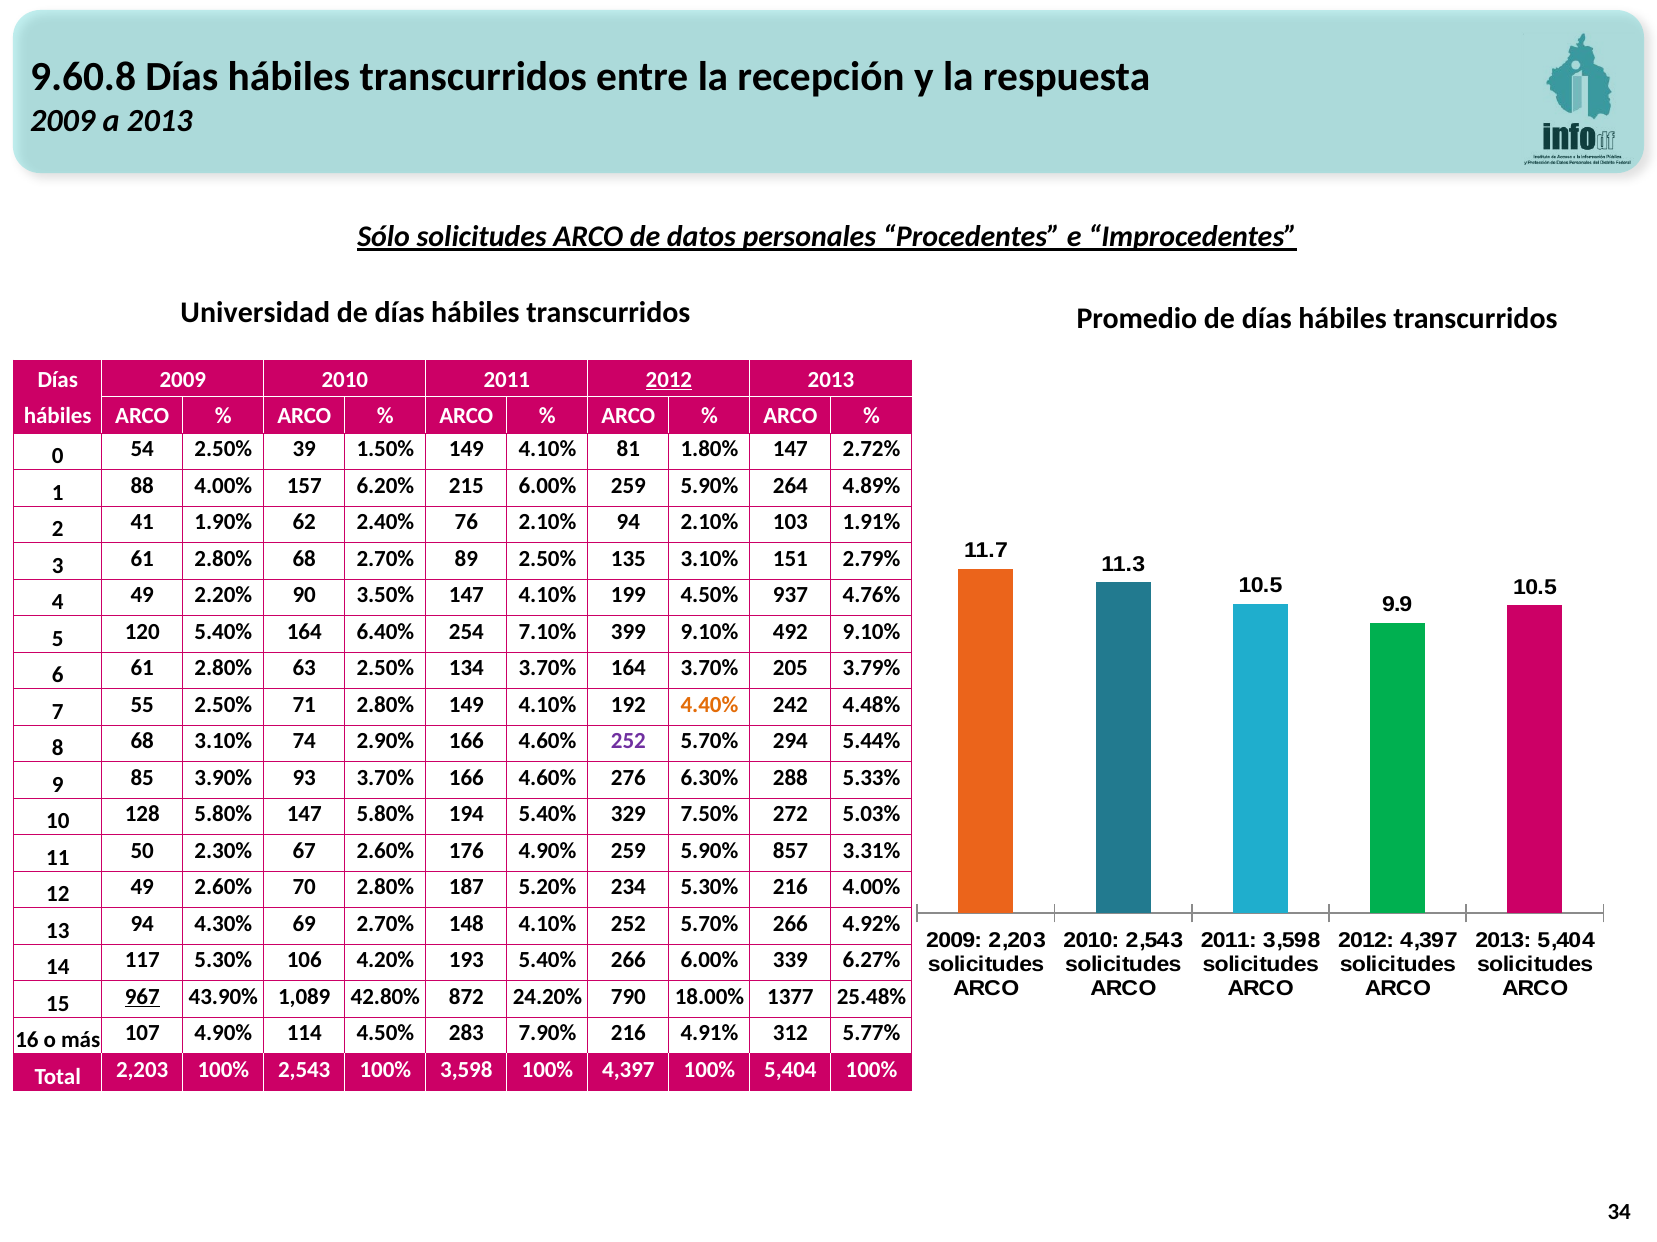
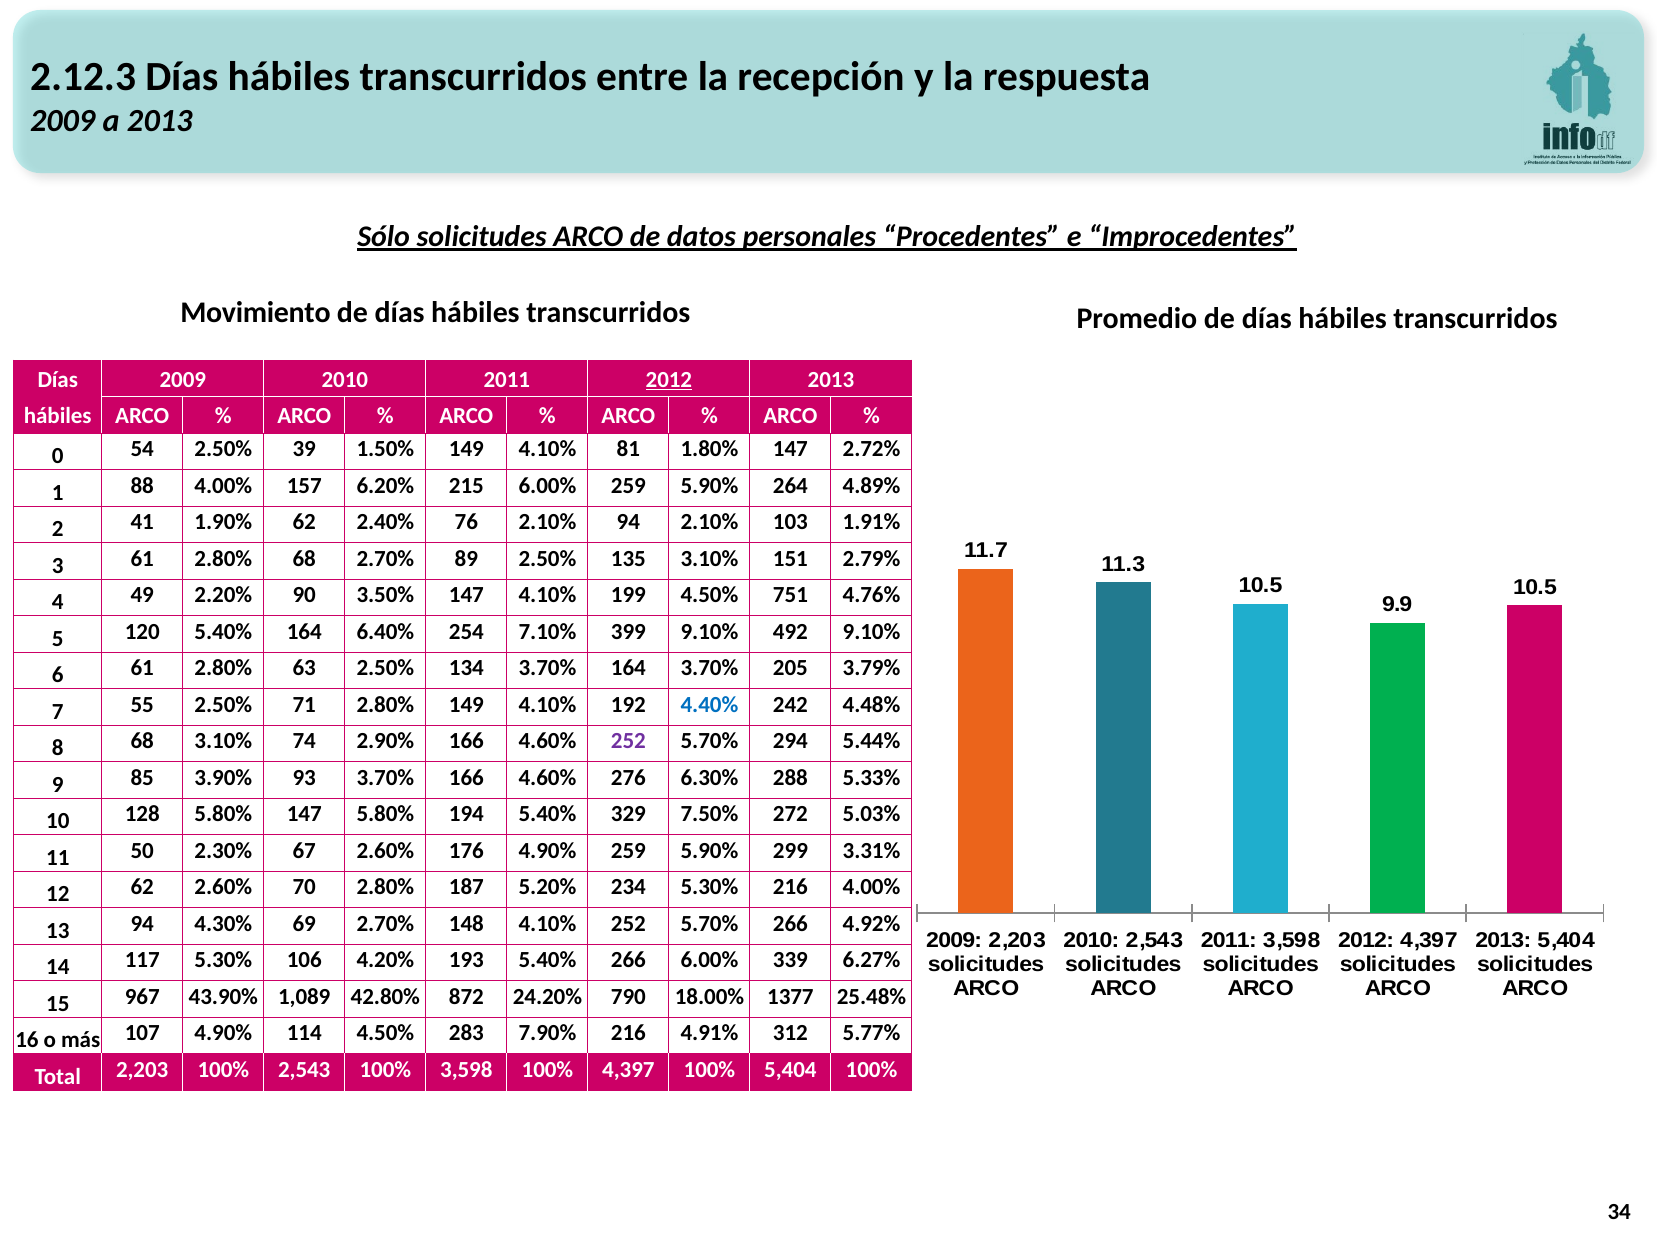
9.60.8: 9.60.8 -> 2.12.3
Universidad: Universidad -> Movimiento
937: 937 -> 751
4.40% colour: orange -> blue
857: 857 -> 299
12 49: 49 -> 62
967 underline: present -> none
